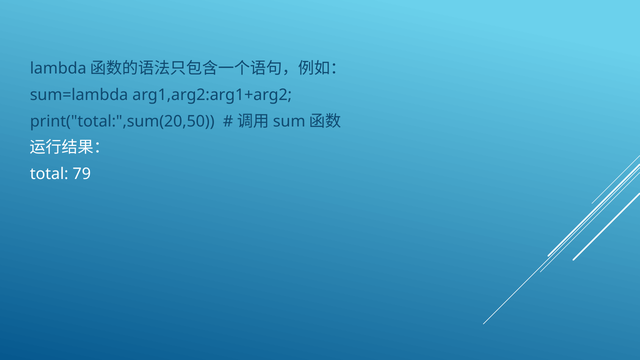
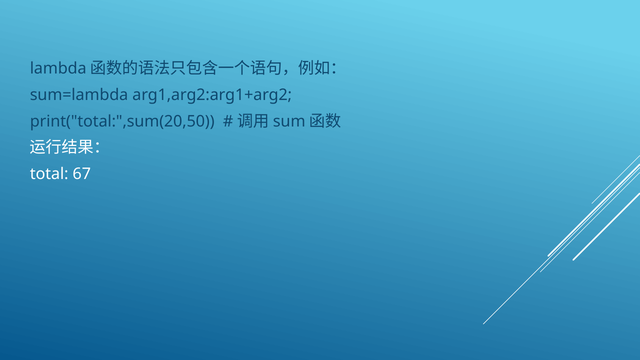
79: 79 -> 67
